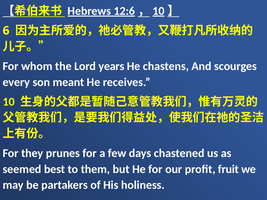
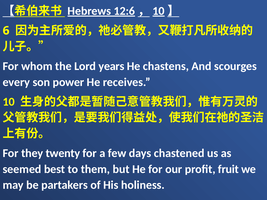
meant: meant -> power
prunes: prunes -> twenty
